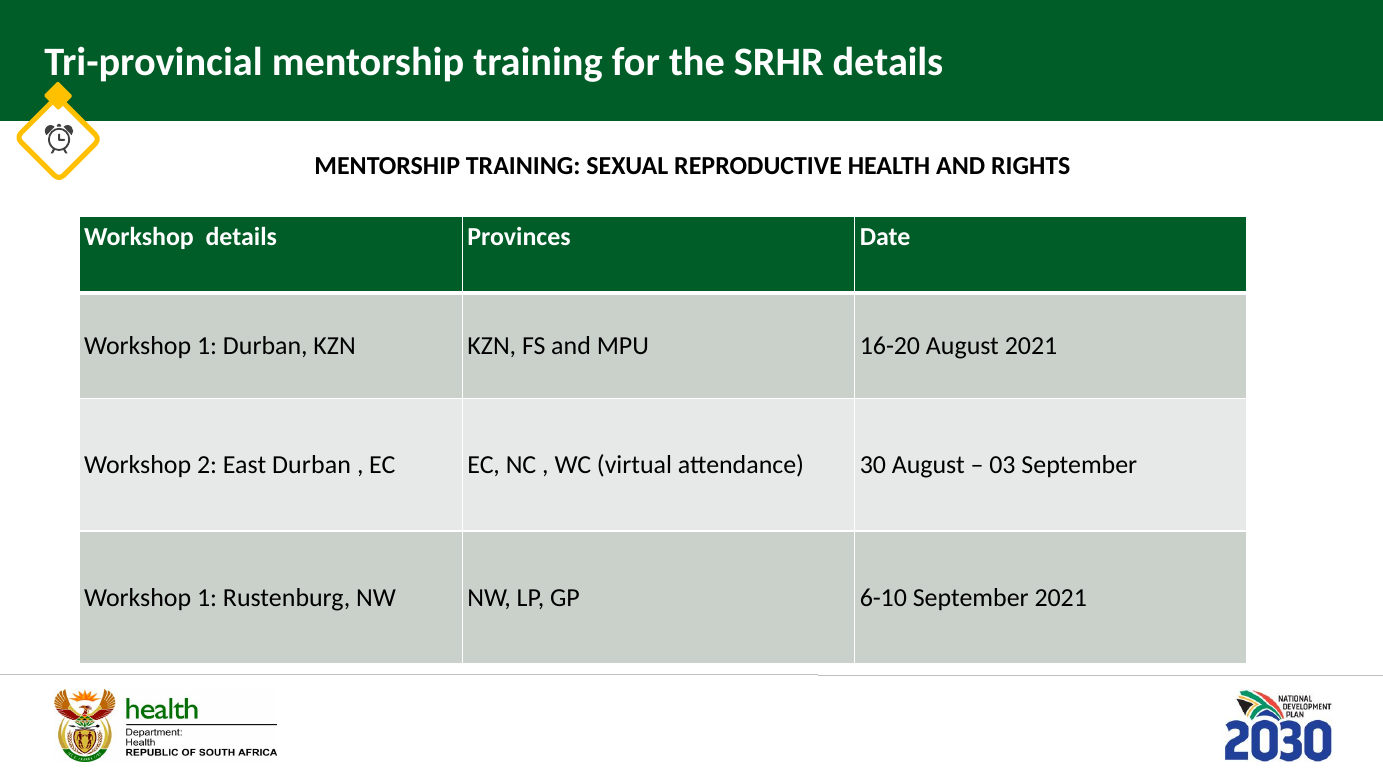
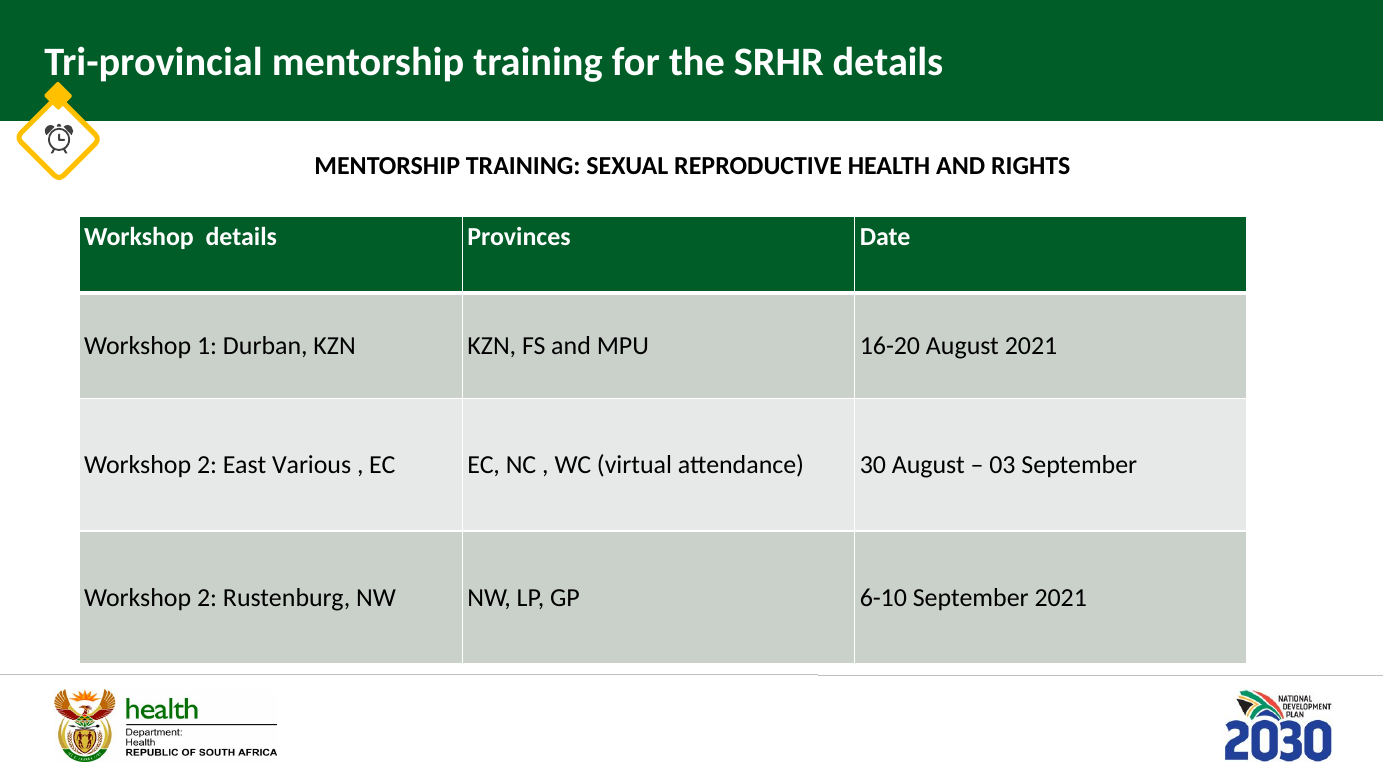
East Durban: Durban -> Various
1 at (207, 598): 1 -> 2
